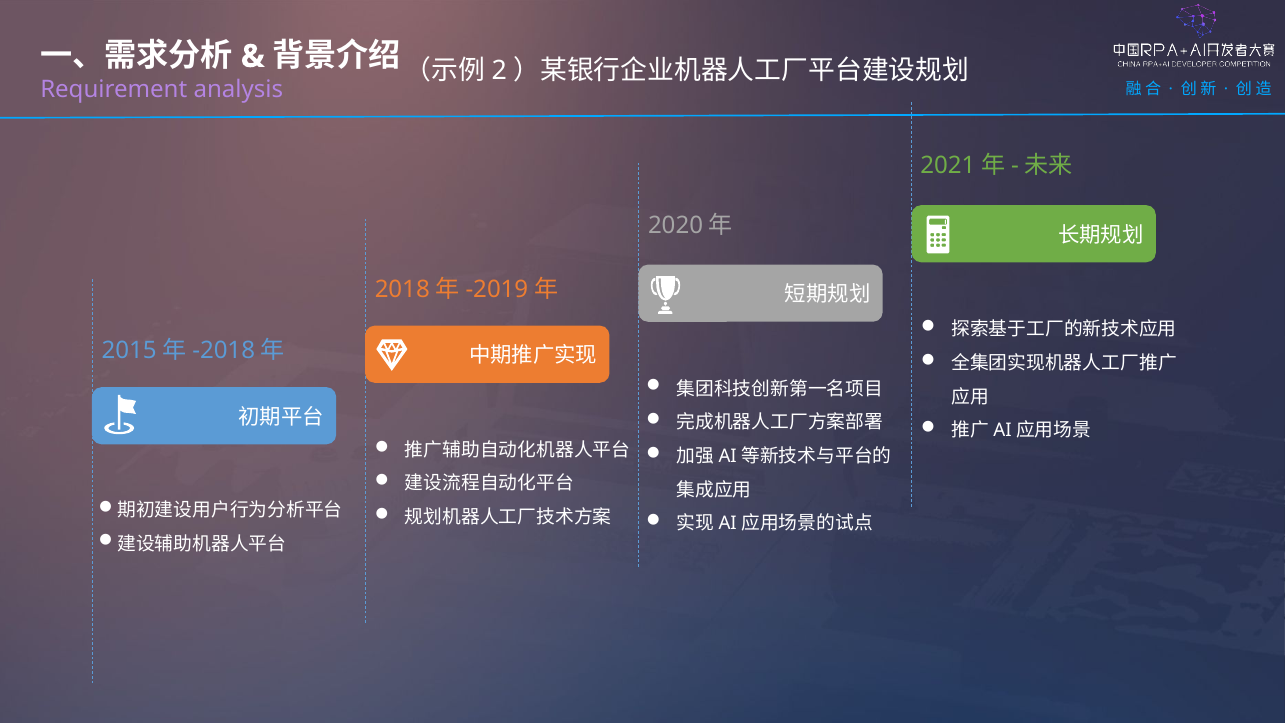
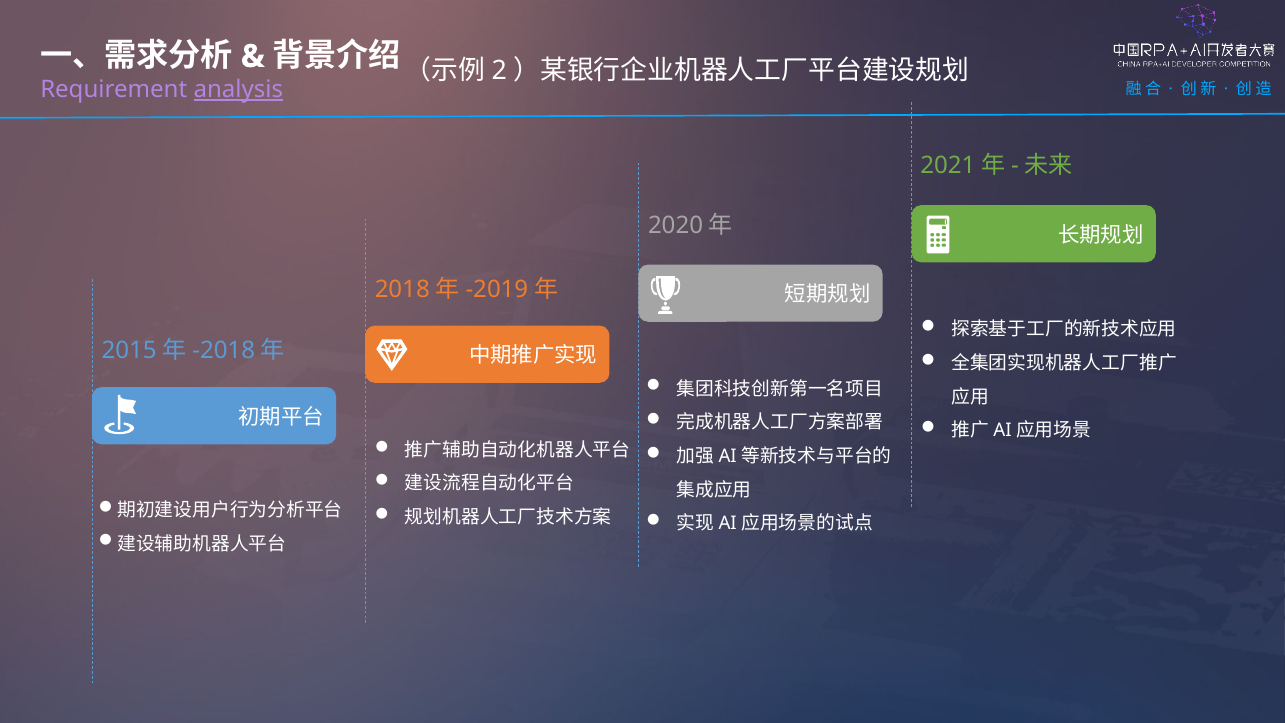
analysis underline: none -> present
